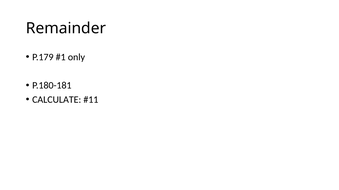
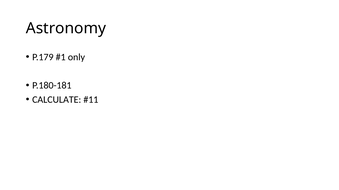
Remainder: Remainder -> Astronomy
